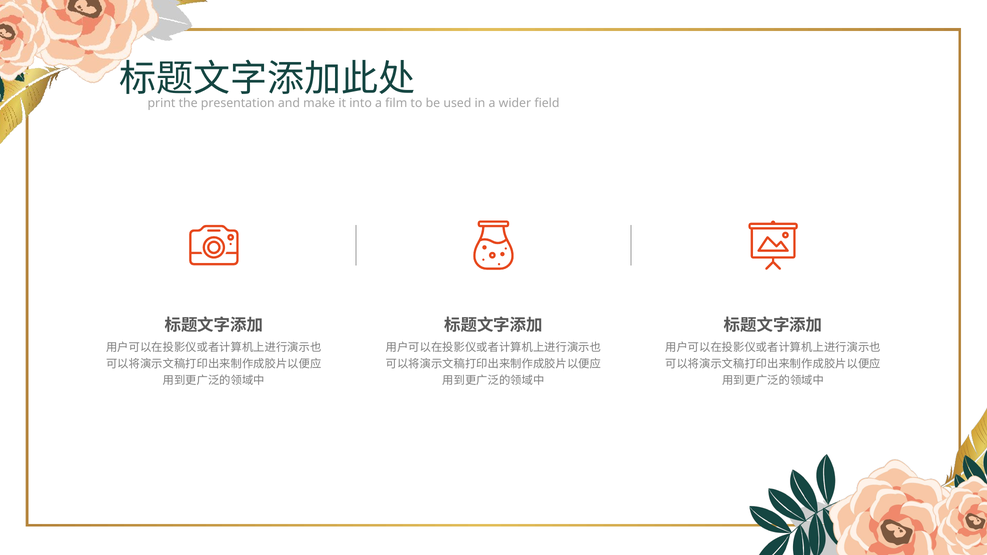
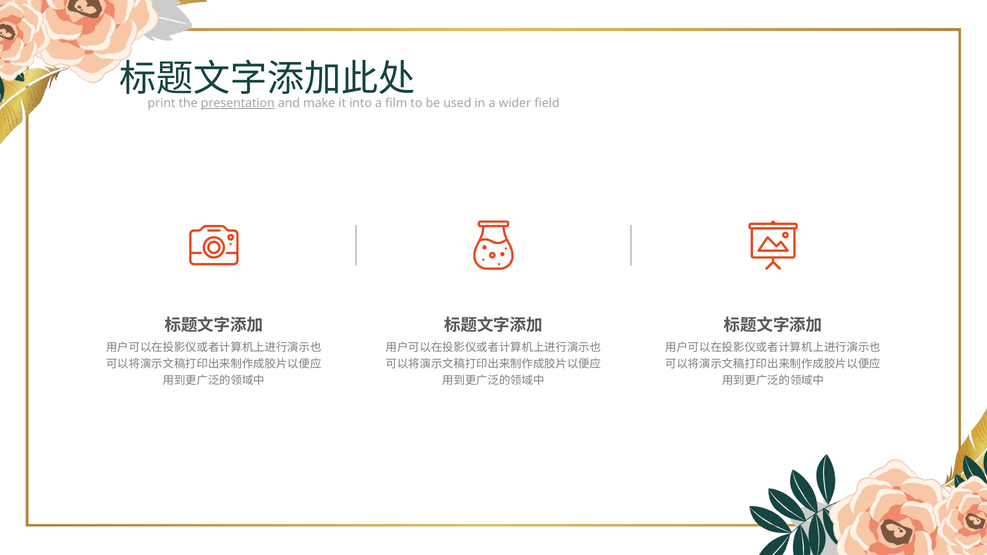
presentation underline: none -> present
